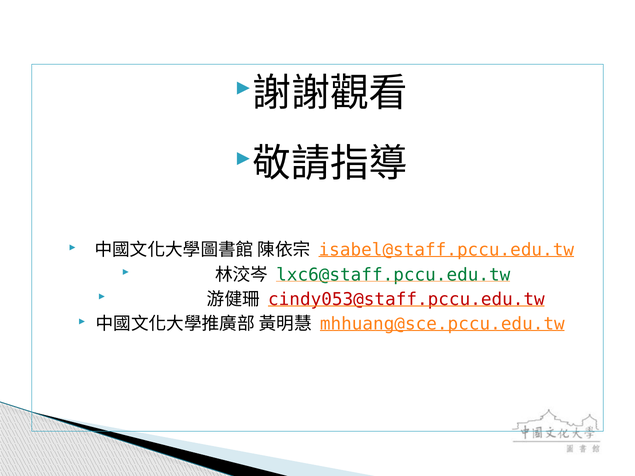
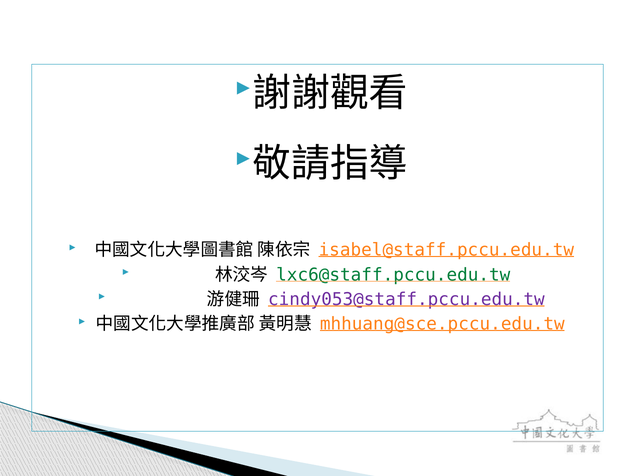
cindy053@staff.pccu.edu.tw colour: red -> purple
